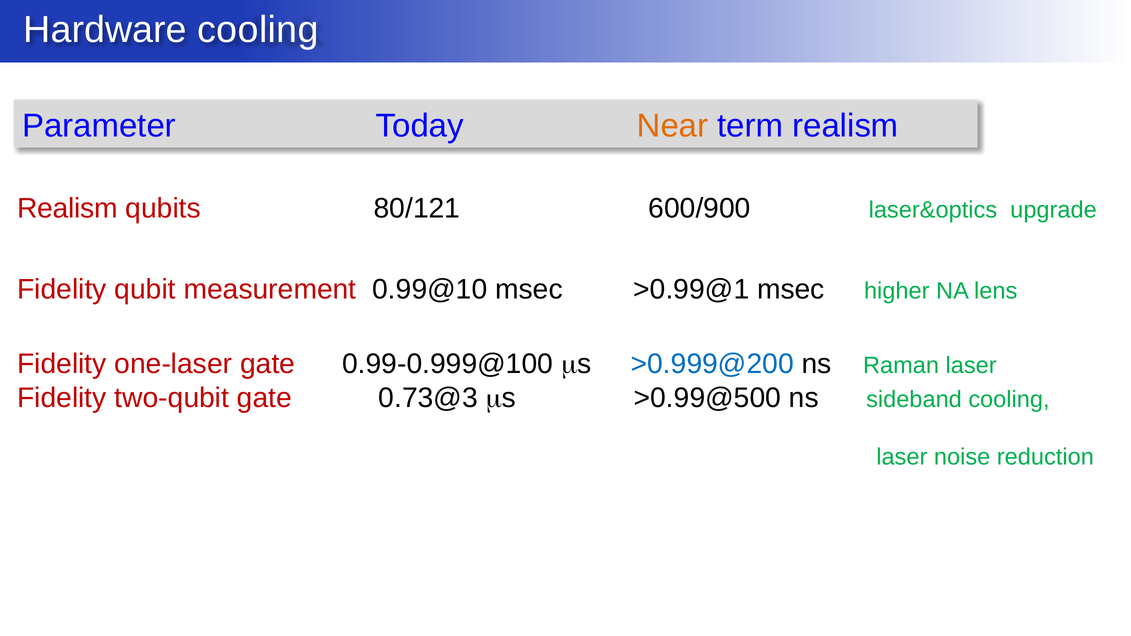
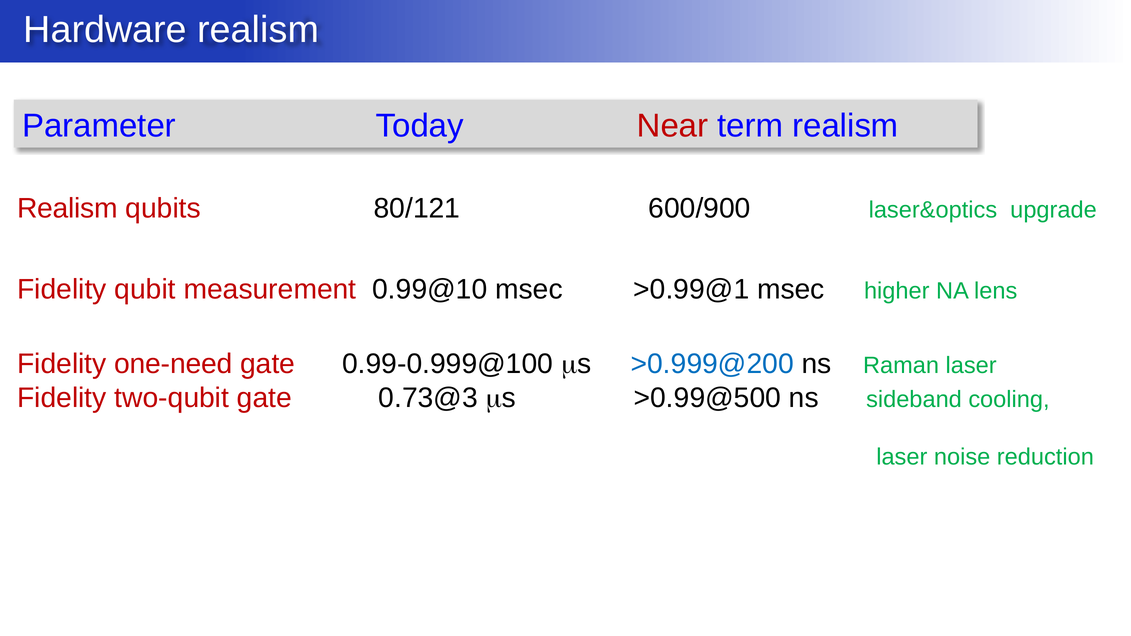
Hardware cooling: cooling -> realism
Near colour: orange -> red
one-laser: one-laser -> one-need
